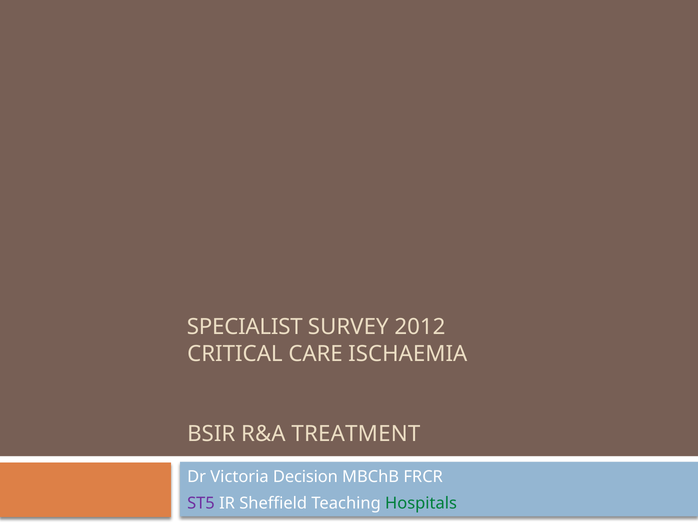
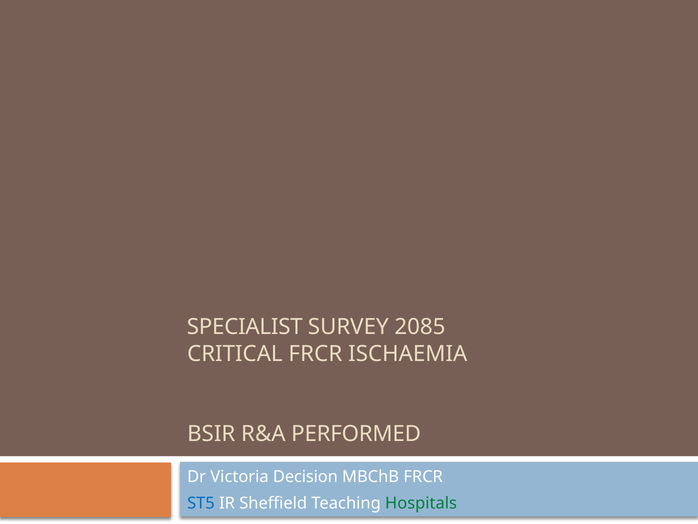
2012: 2012 -> 2085
CRITICAL CARE: CARE -> FRCR
TREATMENT: TREATMENT -> PERFORMED
ST5 colour: purple -> blue
